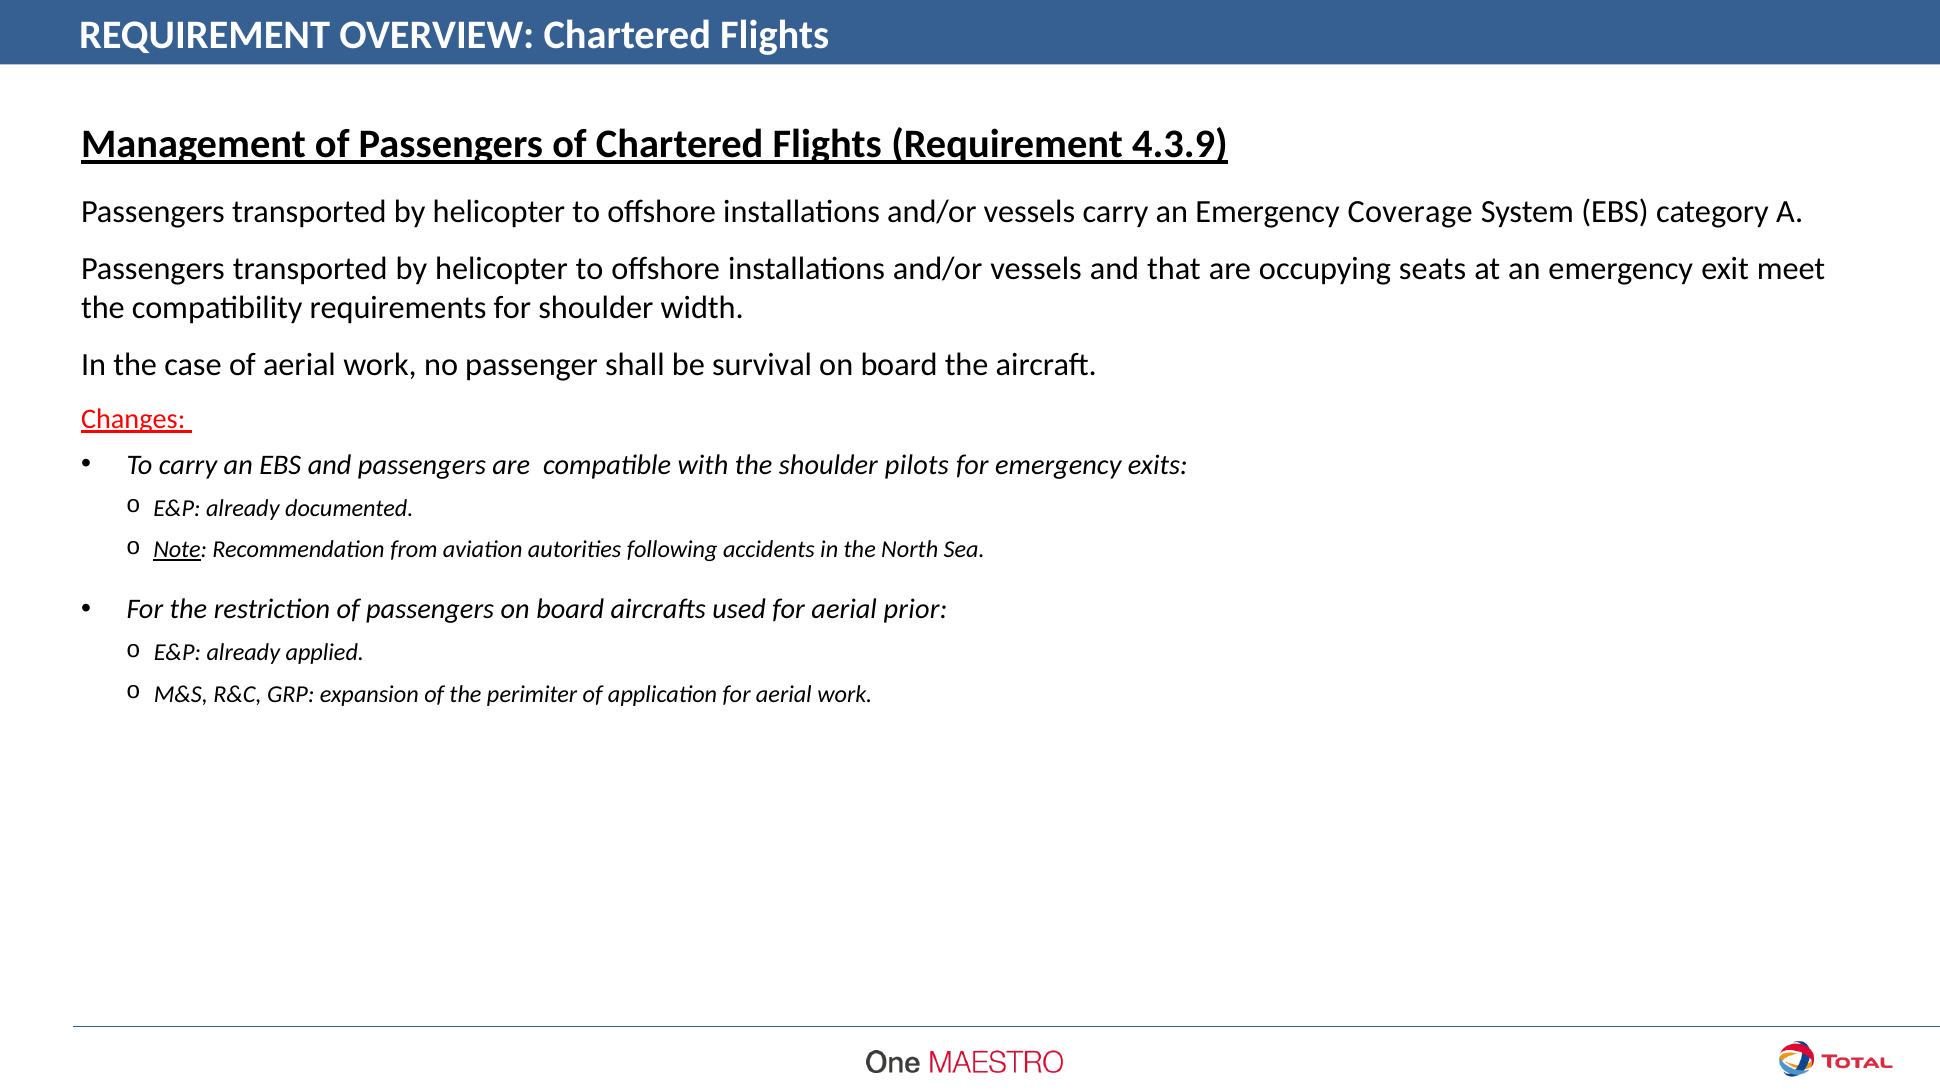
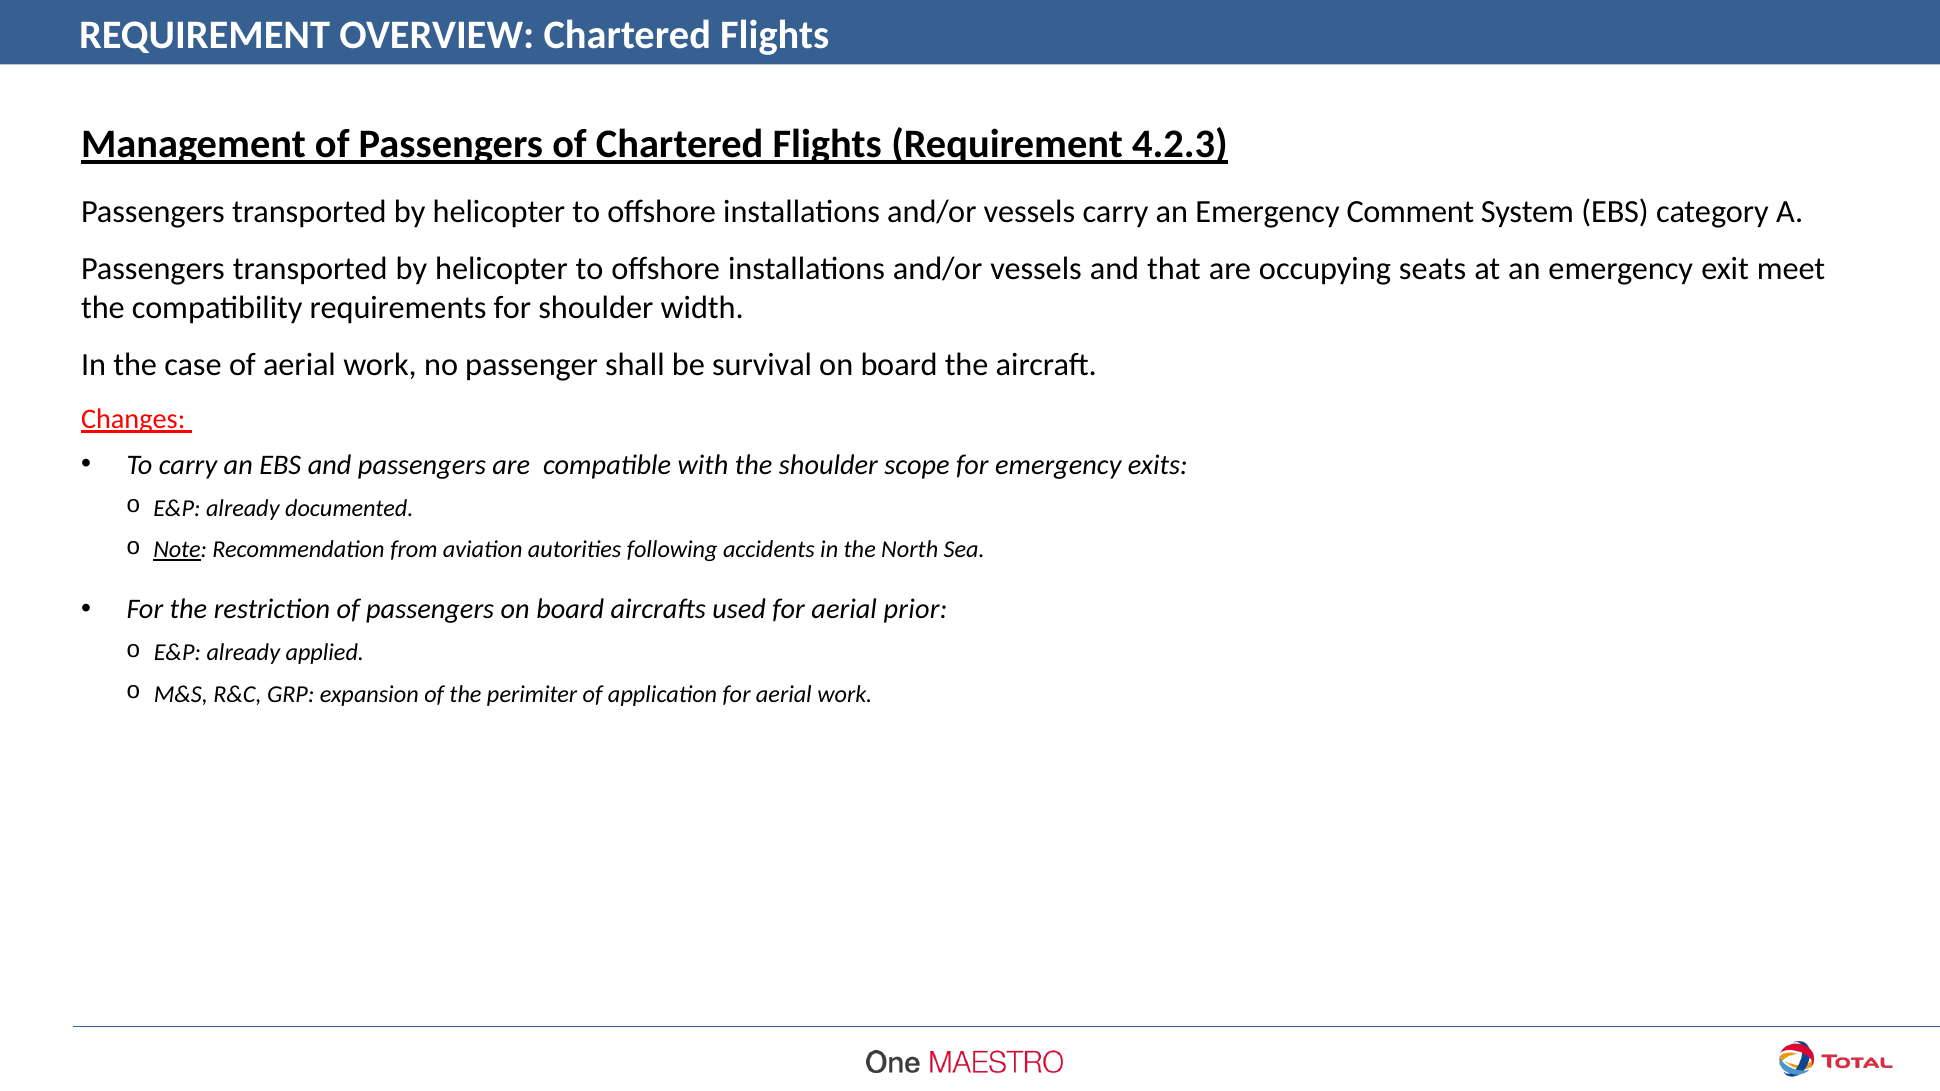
4.3.9: 4.3.9 -> 4.2.3
Coverage: Coverage -> Comment
pilots: pilots -> scope
